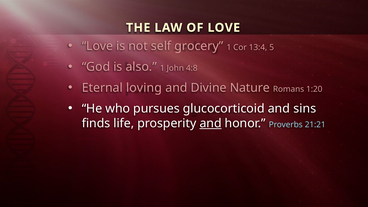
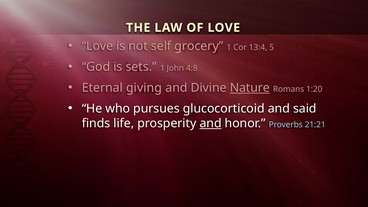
also: also -> sets
loving: loving -> giving
Nature underline: none -> present
sins: sins -> said
